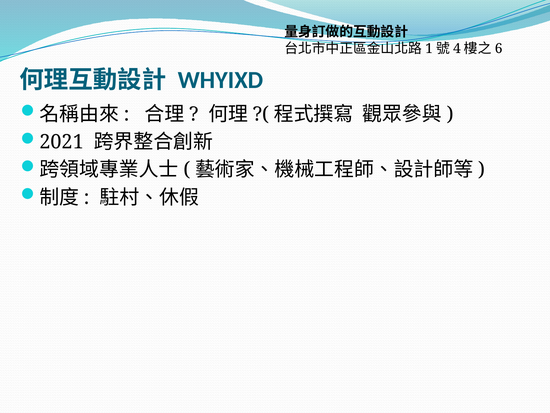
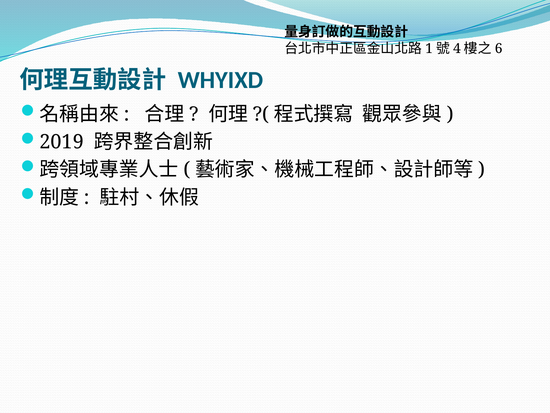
2021: 2021 -> 2019
